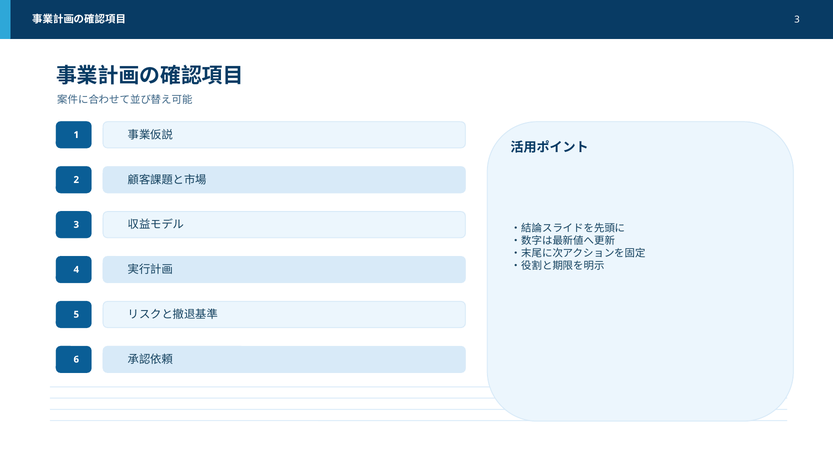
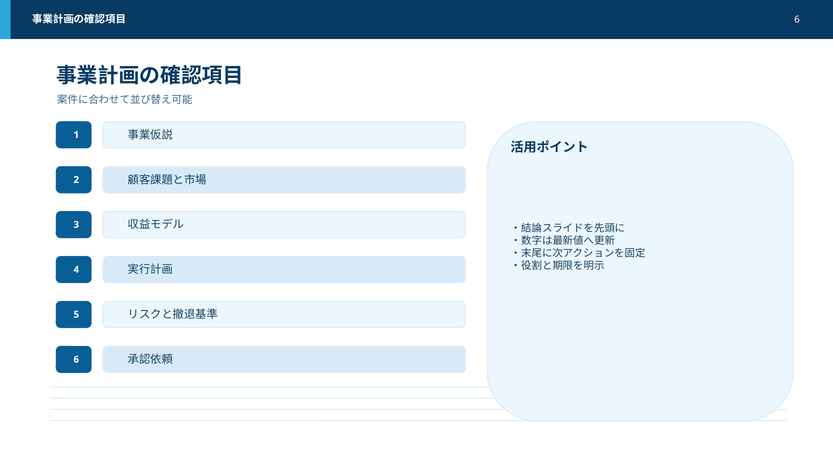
3 at (797, 19): 3 -> 6
